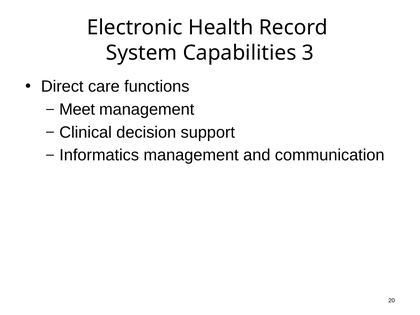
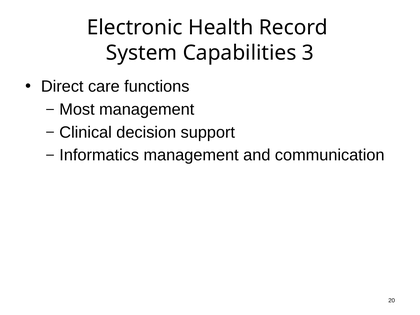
Meet: Meet -> Most
